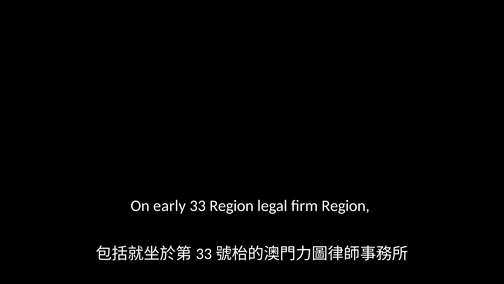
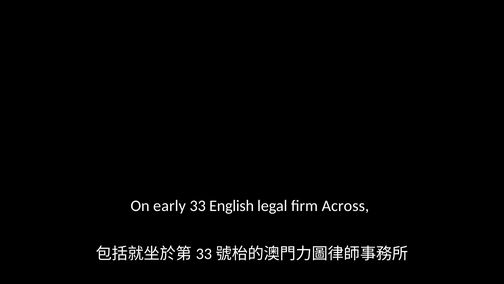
33 Region: Region -> English
firm Region: Region -> Across
